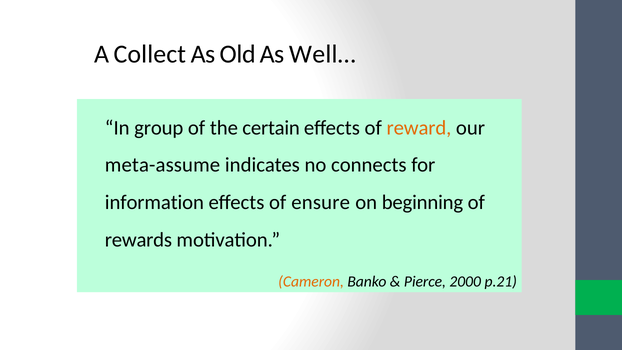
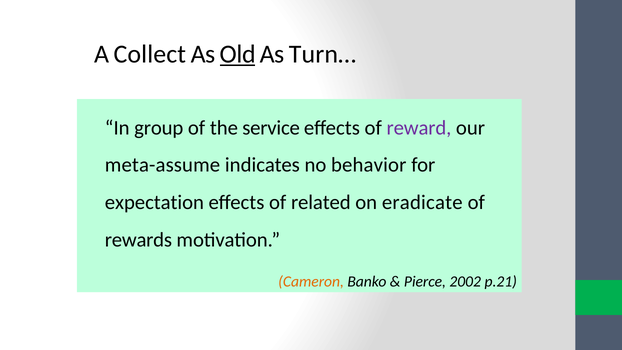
Old underline: none -> present
Well…: Well… -> Turn…
certain: certain -> service
reward colour: orange -> purple
connects: connects -> behavior
information: information -> expectation
ensure: ensure -> related
beginning: beginning -> eradicate
2000: 2000 -> 2002
